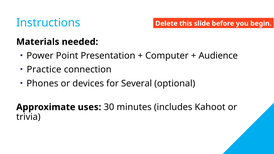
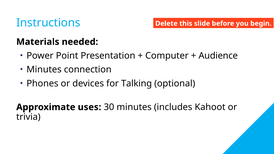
Practice at (44, 70): Practice -> Minutes
Several: Several -> Talking
